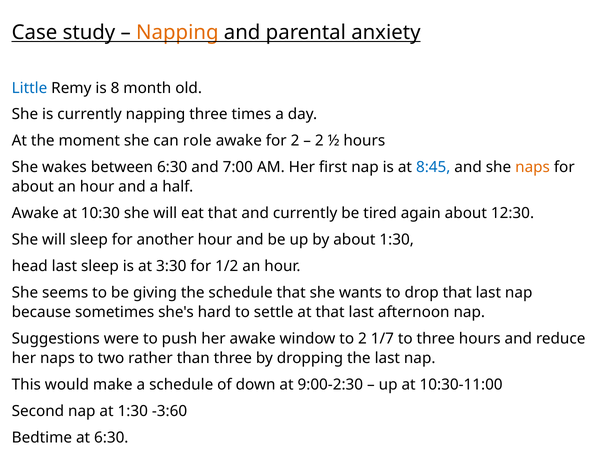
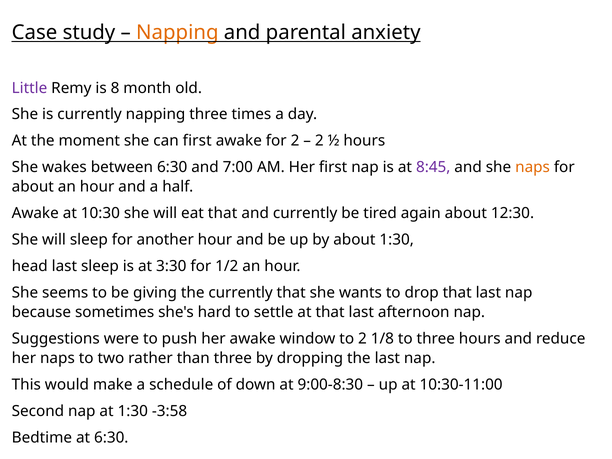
Little colour: blue -> purple
can role: role -> first
8:45 colour: blue -> purple
the schedule: schedule -> currently
1/7: 1/7 -> 1/8
9:00-2:30: 9:00-2:30 -> 9:00-8:30
-3:60: -3:60 -> -3:58
